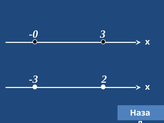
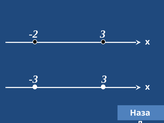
-0: -0 -> -2
-3 2: 2 -> 3
